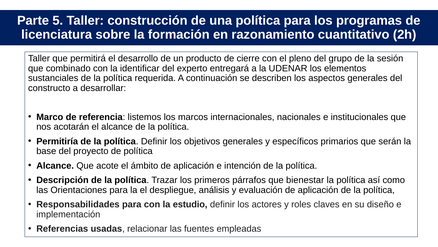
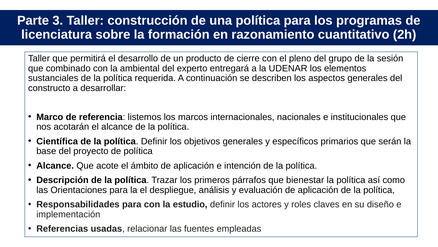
5: 5 -> 3
identificar: identificar -> ambiental
Permitiría: Permitiría -> Científica
